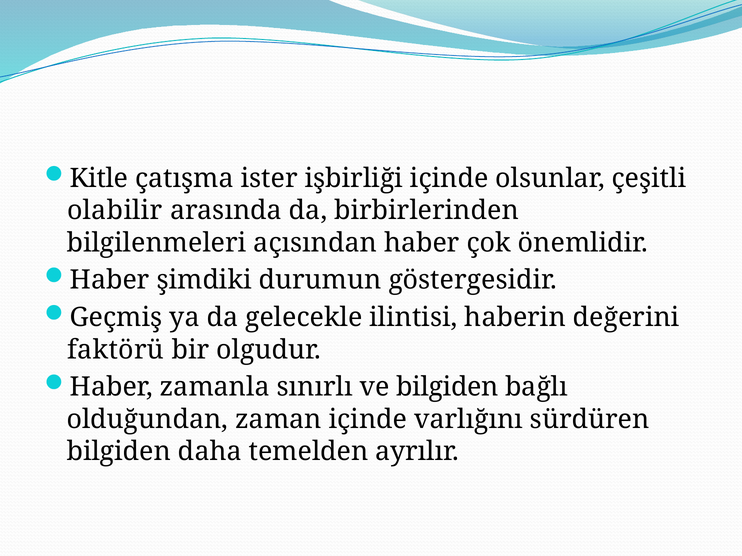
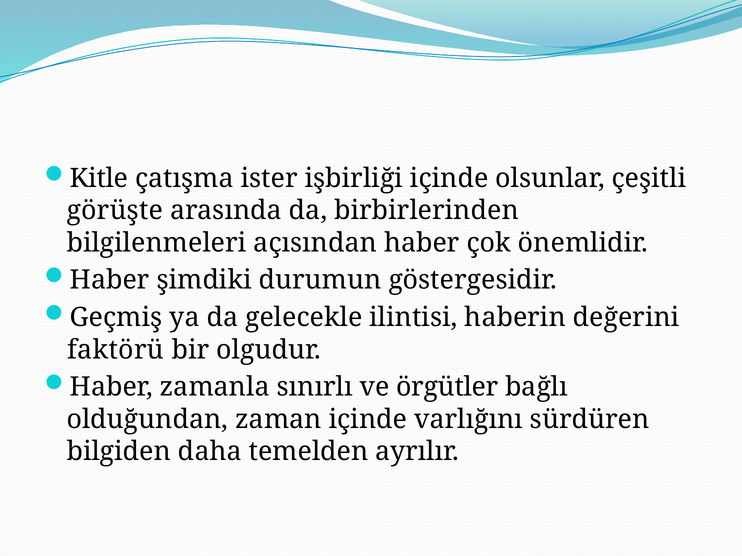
olabilir: olabilir -> görüşte
ve bilgiden: bilgiden -> örgütler
